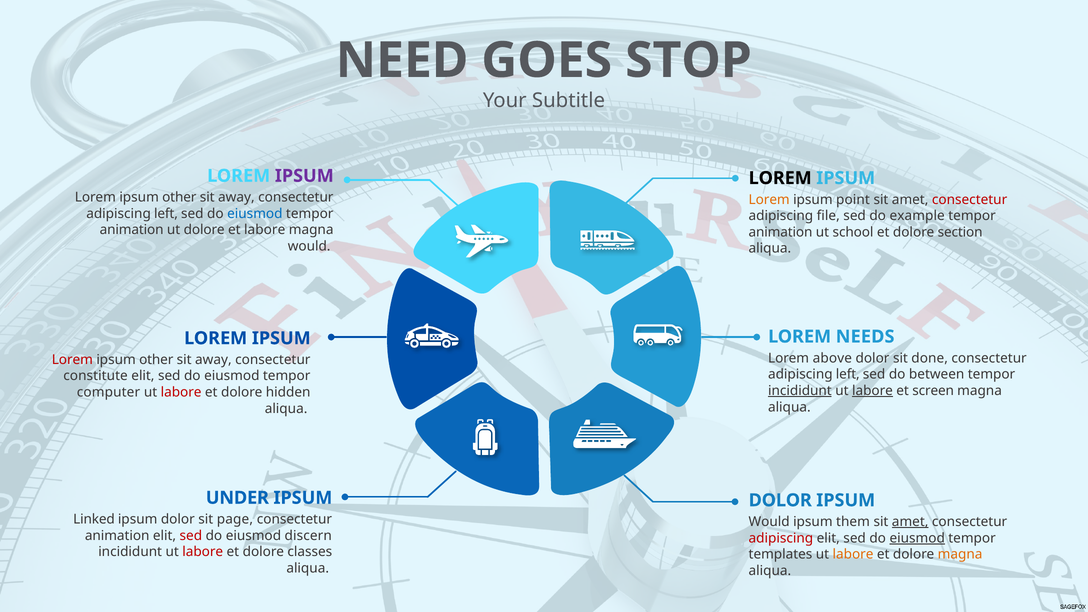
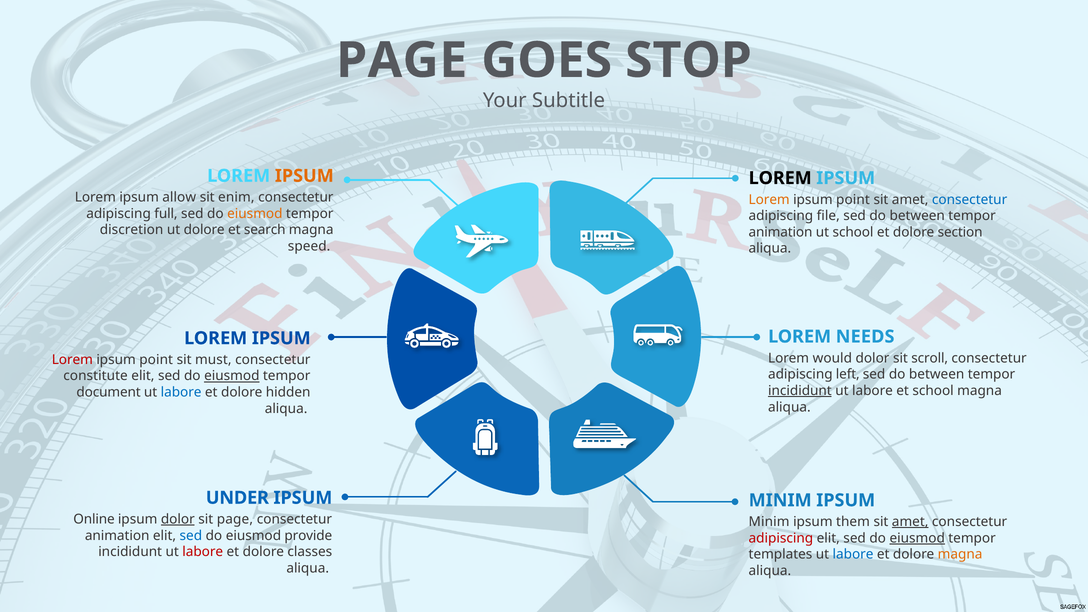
NEED at (402, 60): NEED -> PAGE
IPSUM at (304, 176) colour: purple -> orange
other at (179, 197): other -> allow
away at (236, 197): away -> enim
consectetur at (970, 200) colour: red -> blue
left at (166, 214): left -> full
eiusmod at (255, 214) colour: blue -> orange
example at (917, 216): example -> between
animation at (132, 230): animation -> discretion
et labore: labore -> search
would at (309, 246): would -> speed
above: above -> would
done: done -> scroll
other at (156, 360): other -> point
away at (213, 360): away -> must
eiusmod at (232, 376) underline: none -> present
labore at (872, 391) underline: present -> none
et screen: screen -> school
computer: computer -> document
labore at (181, 392) colour: red -> blue
DOLOR at (780, 500): DOLOR -> MINIM
Linked: Linked -> Online
dolor at (178, 519) underline: none -> present
Would at (769, 522): Would -> Minim
sed at (191, 536) colour: red -> blue
discern: discern -> provide
labore at (853, 554) colour: orange -> blue
